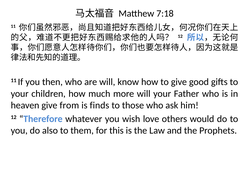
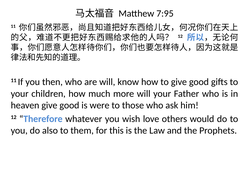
7:18: 7:18 -> 7:95
heaven give from: from -> good
finds: finds -> were
